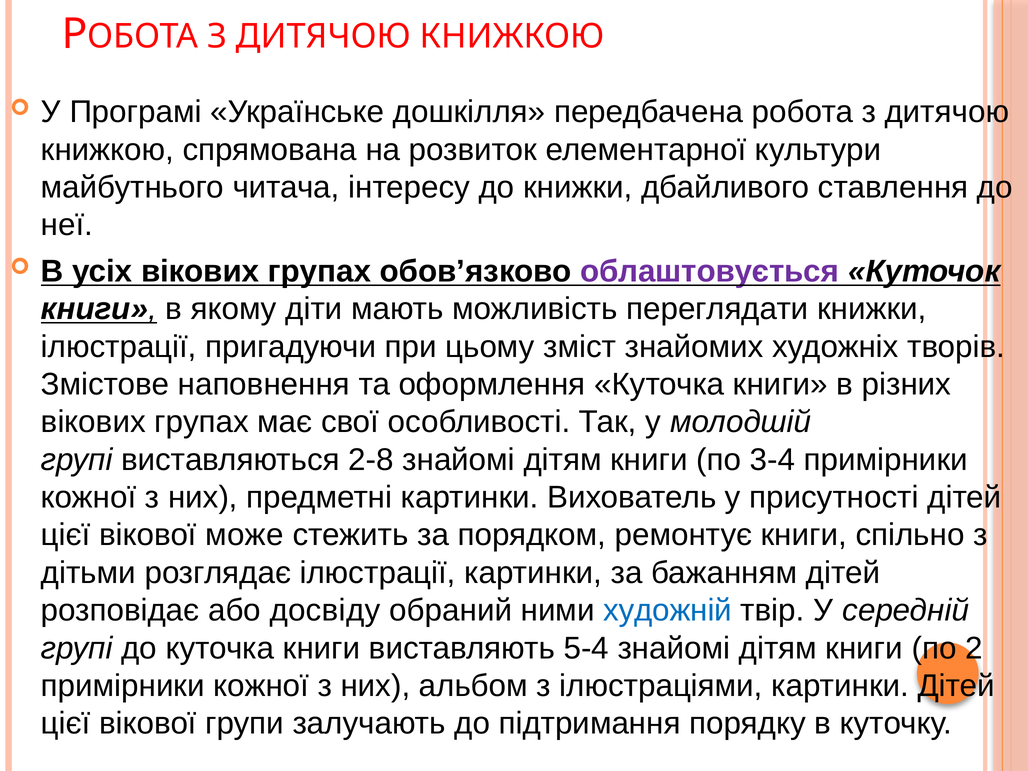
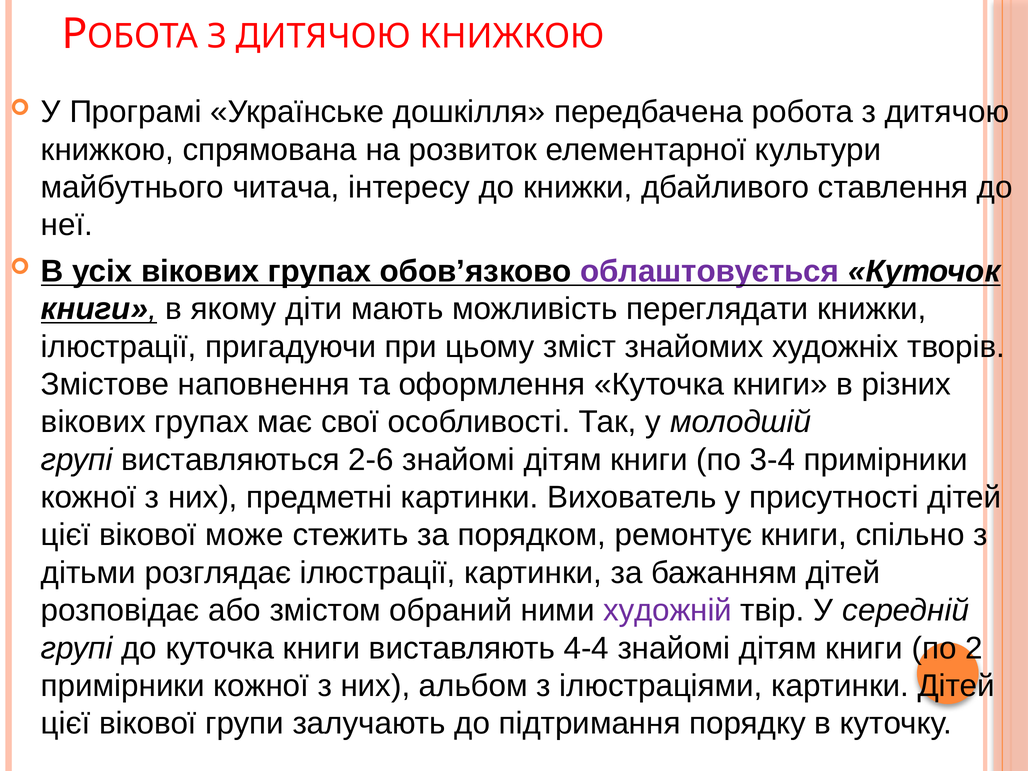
2-8: 2-8 -> 2-6
досвіду: досвіду -> змістом
художній colour: blue -> purple
5-4: 5-4 -> 4-4
